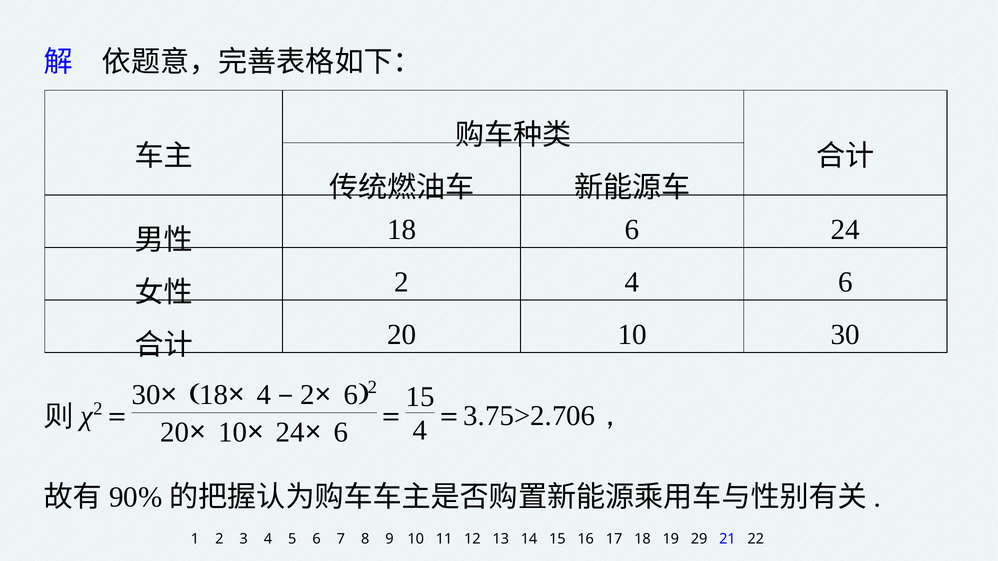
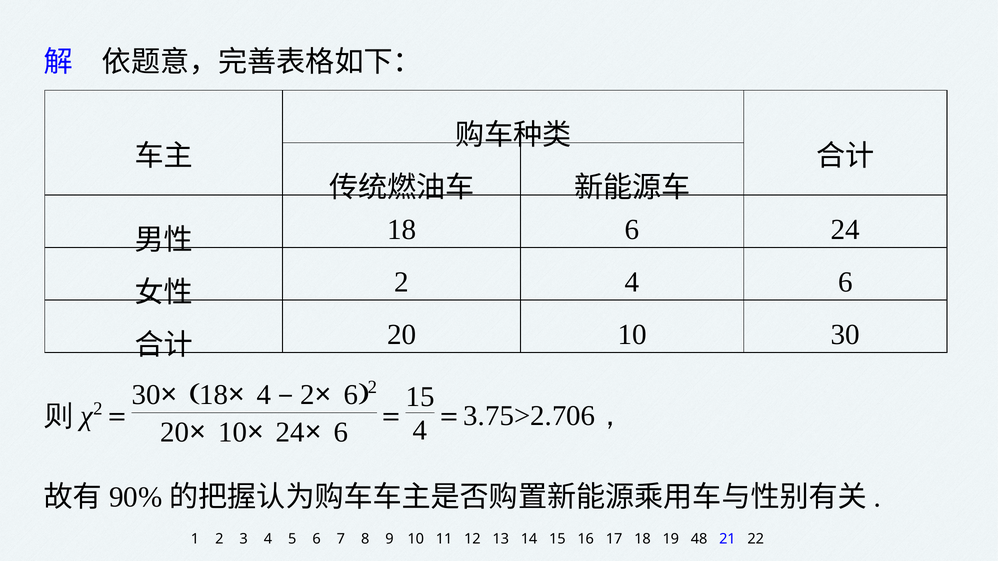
29: 29 -> 48
